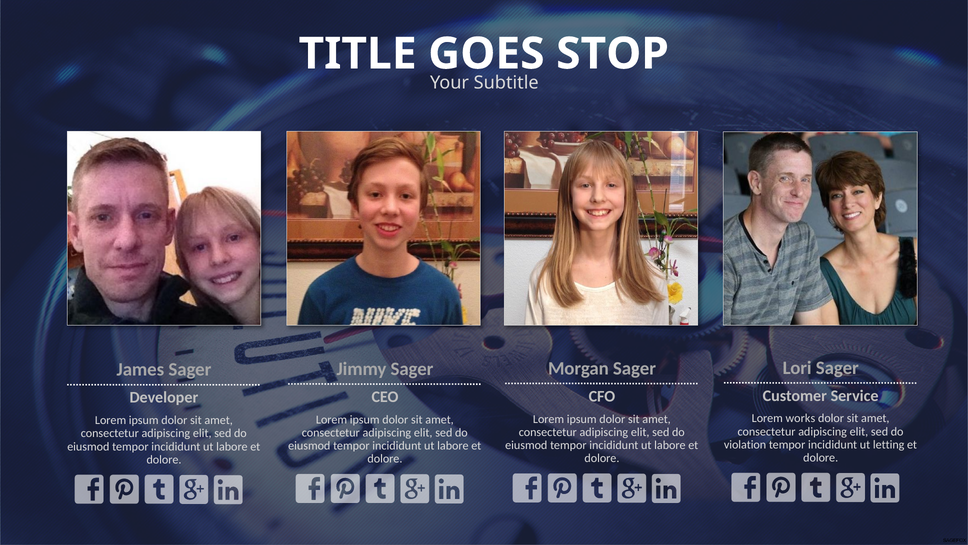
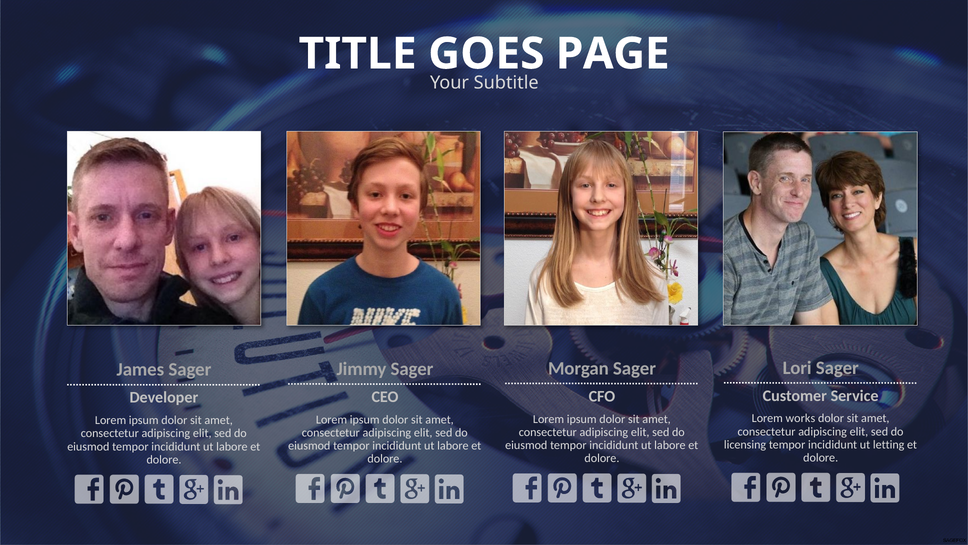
STOP: STOP -> PAGE
violation: violation -> licensing
